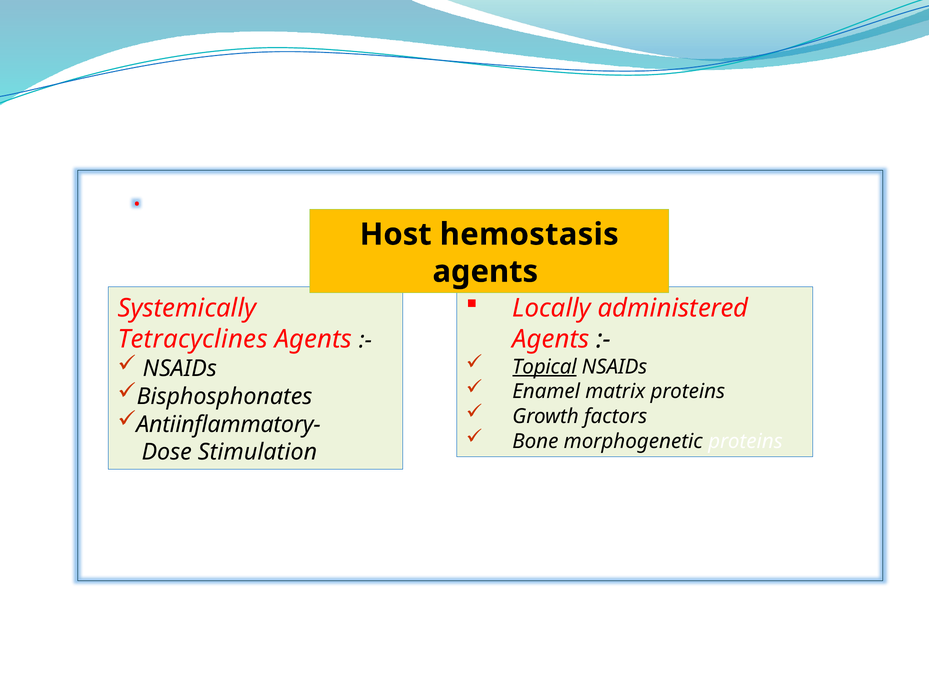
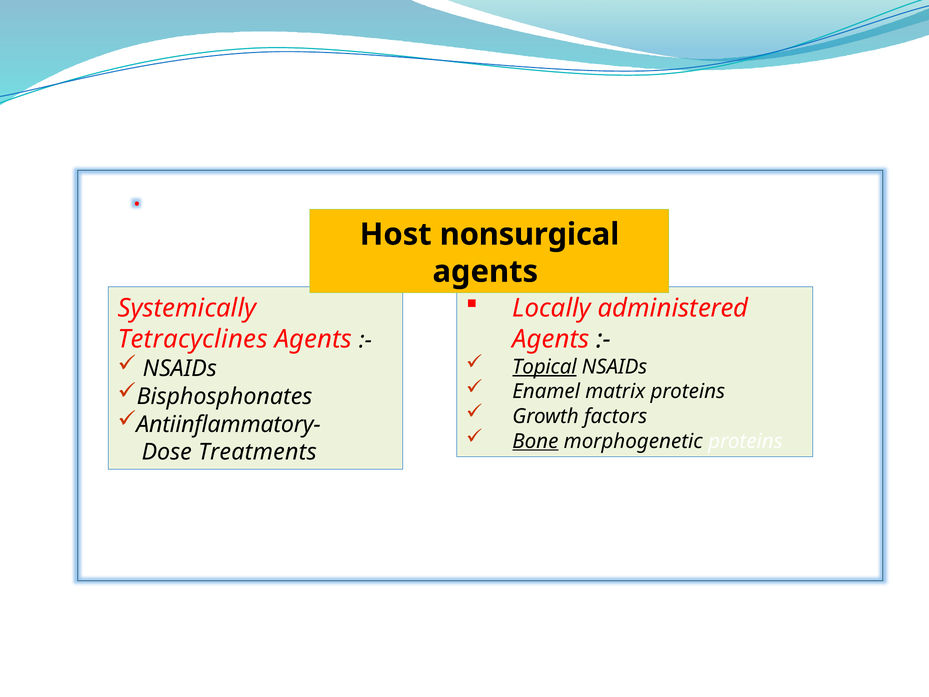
hemostasis: hemostasis -> nonsurgical
Bone underline: none -> present
Stimulation: Stimulation -> Treatments
